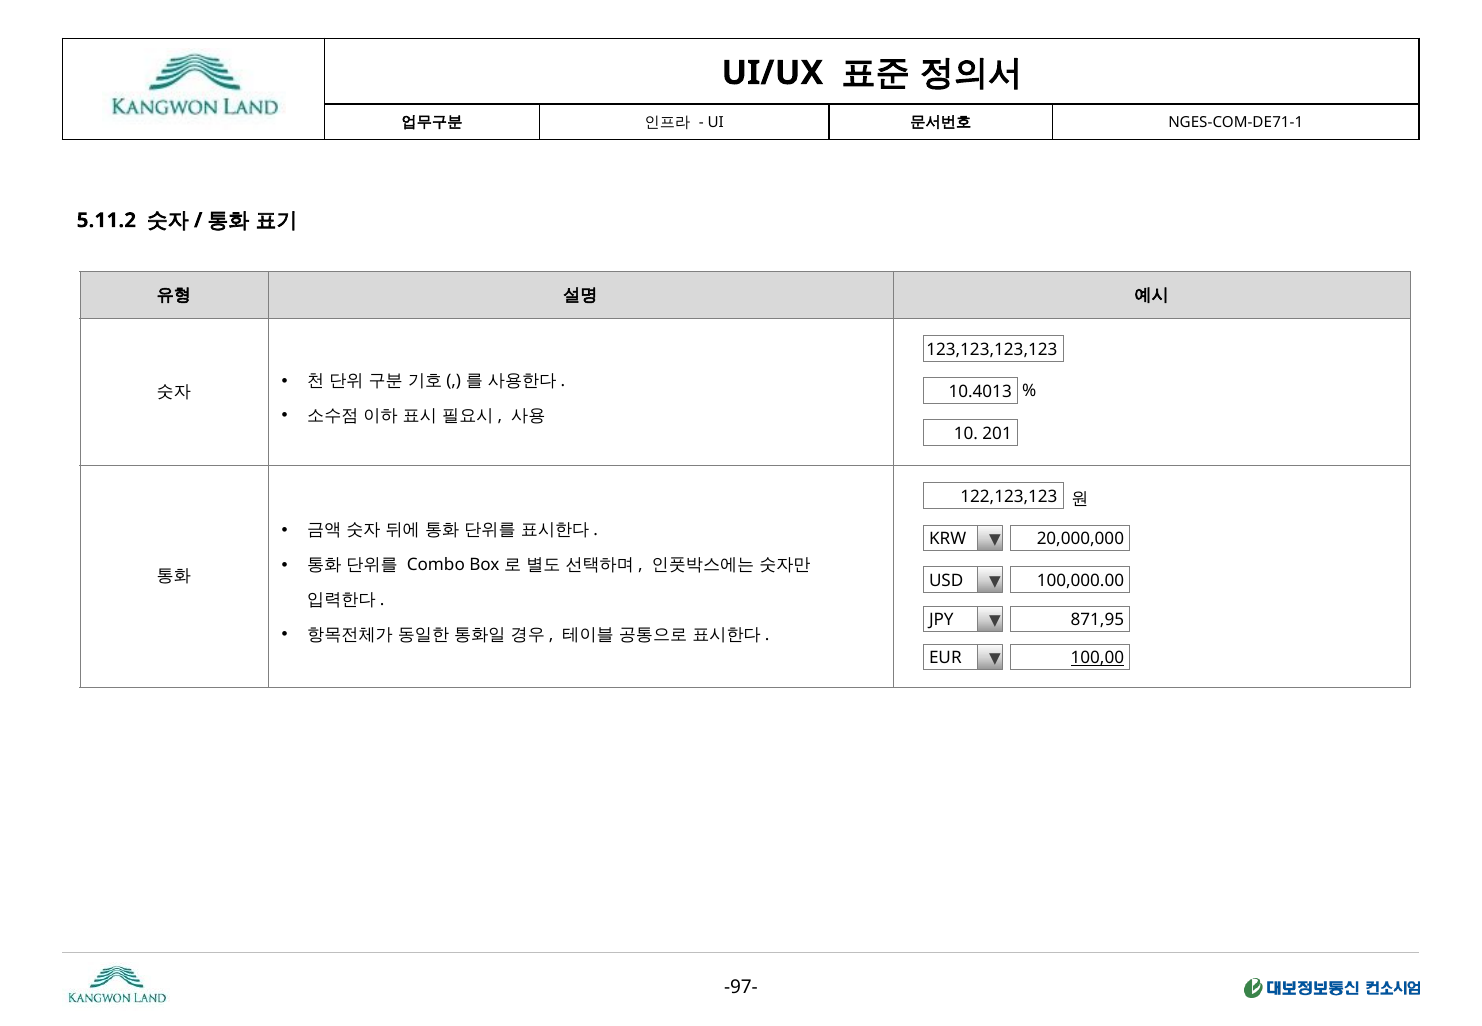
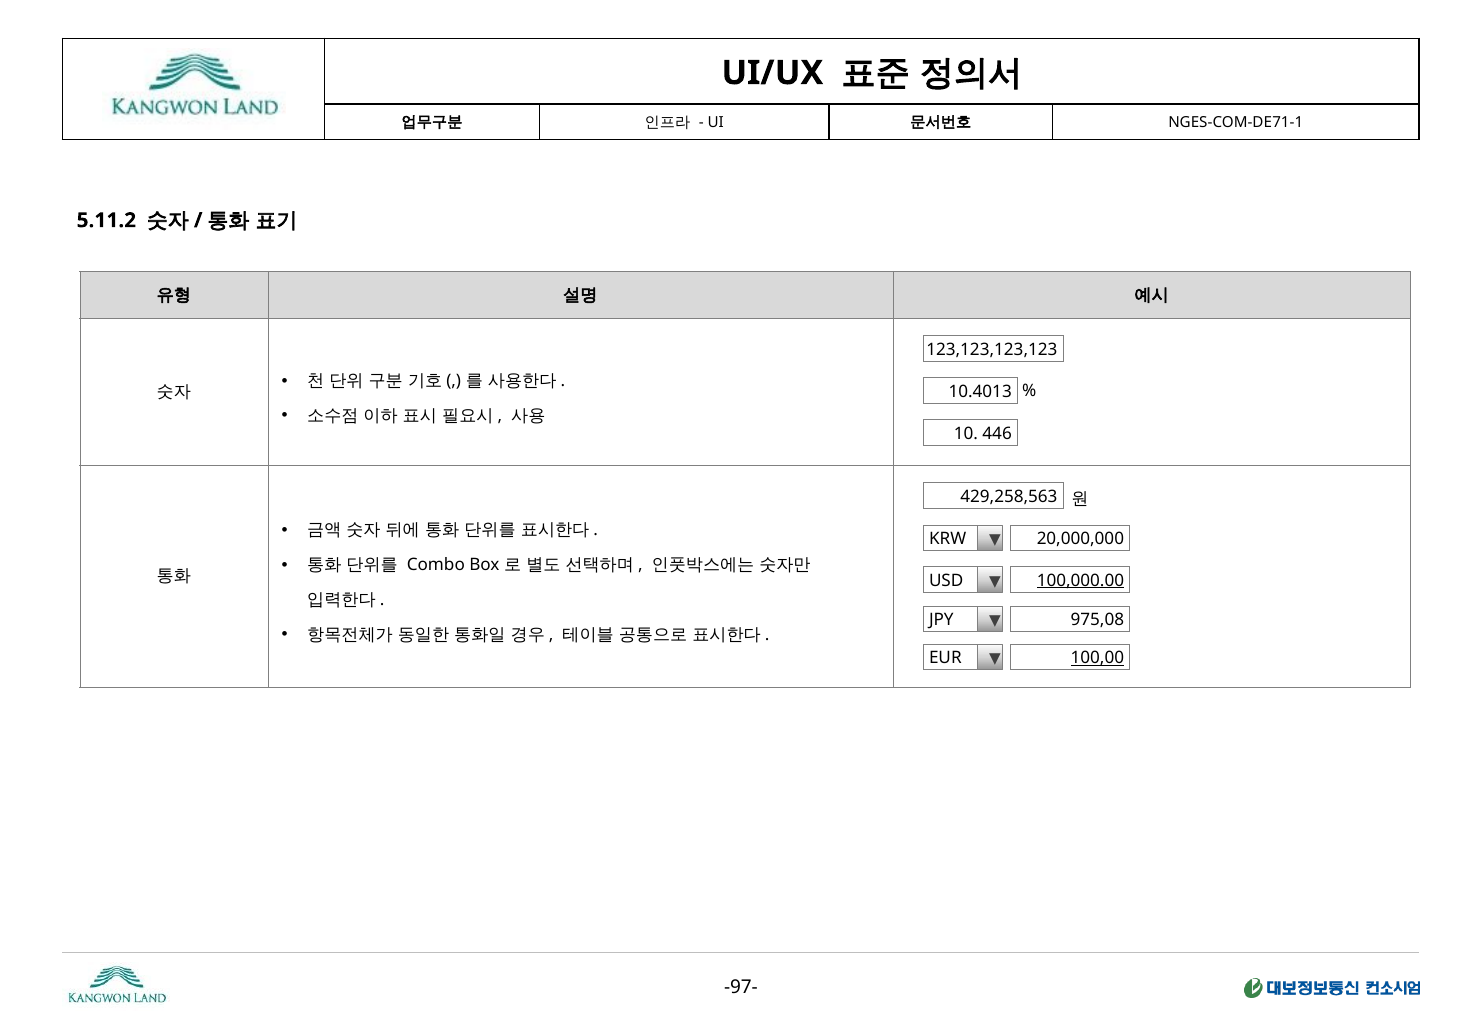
201: 201 -> 446
122,123,123: 122,123,123 -> 429,258,563
100,000.00 underline: none -> present
871,95: 871,95 -> 975,08
